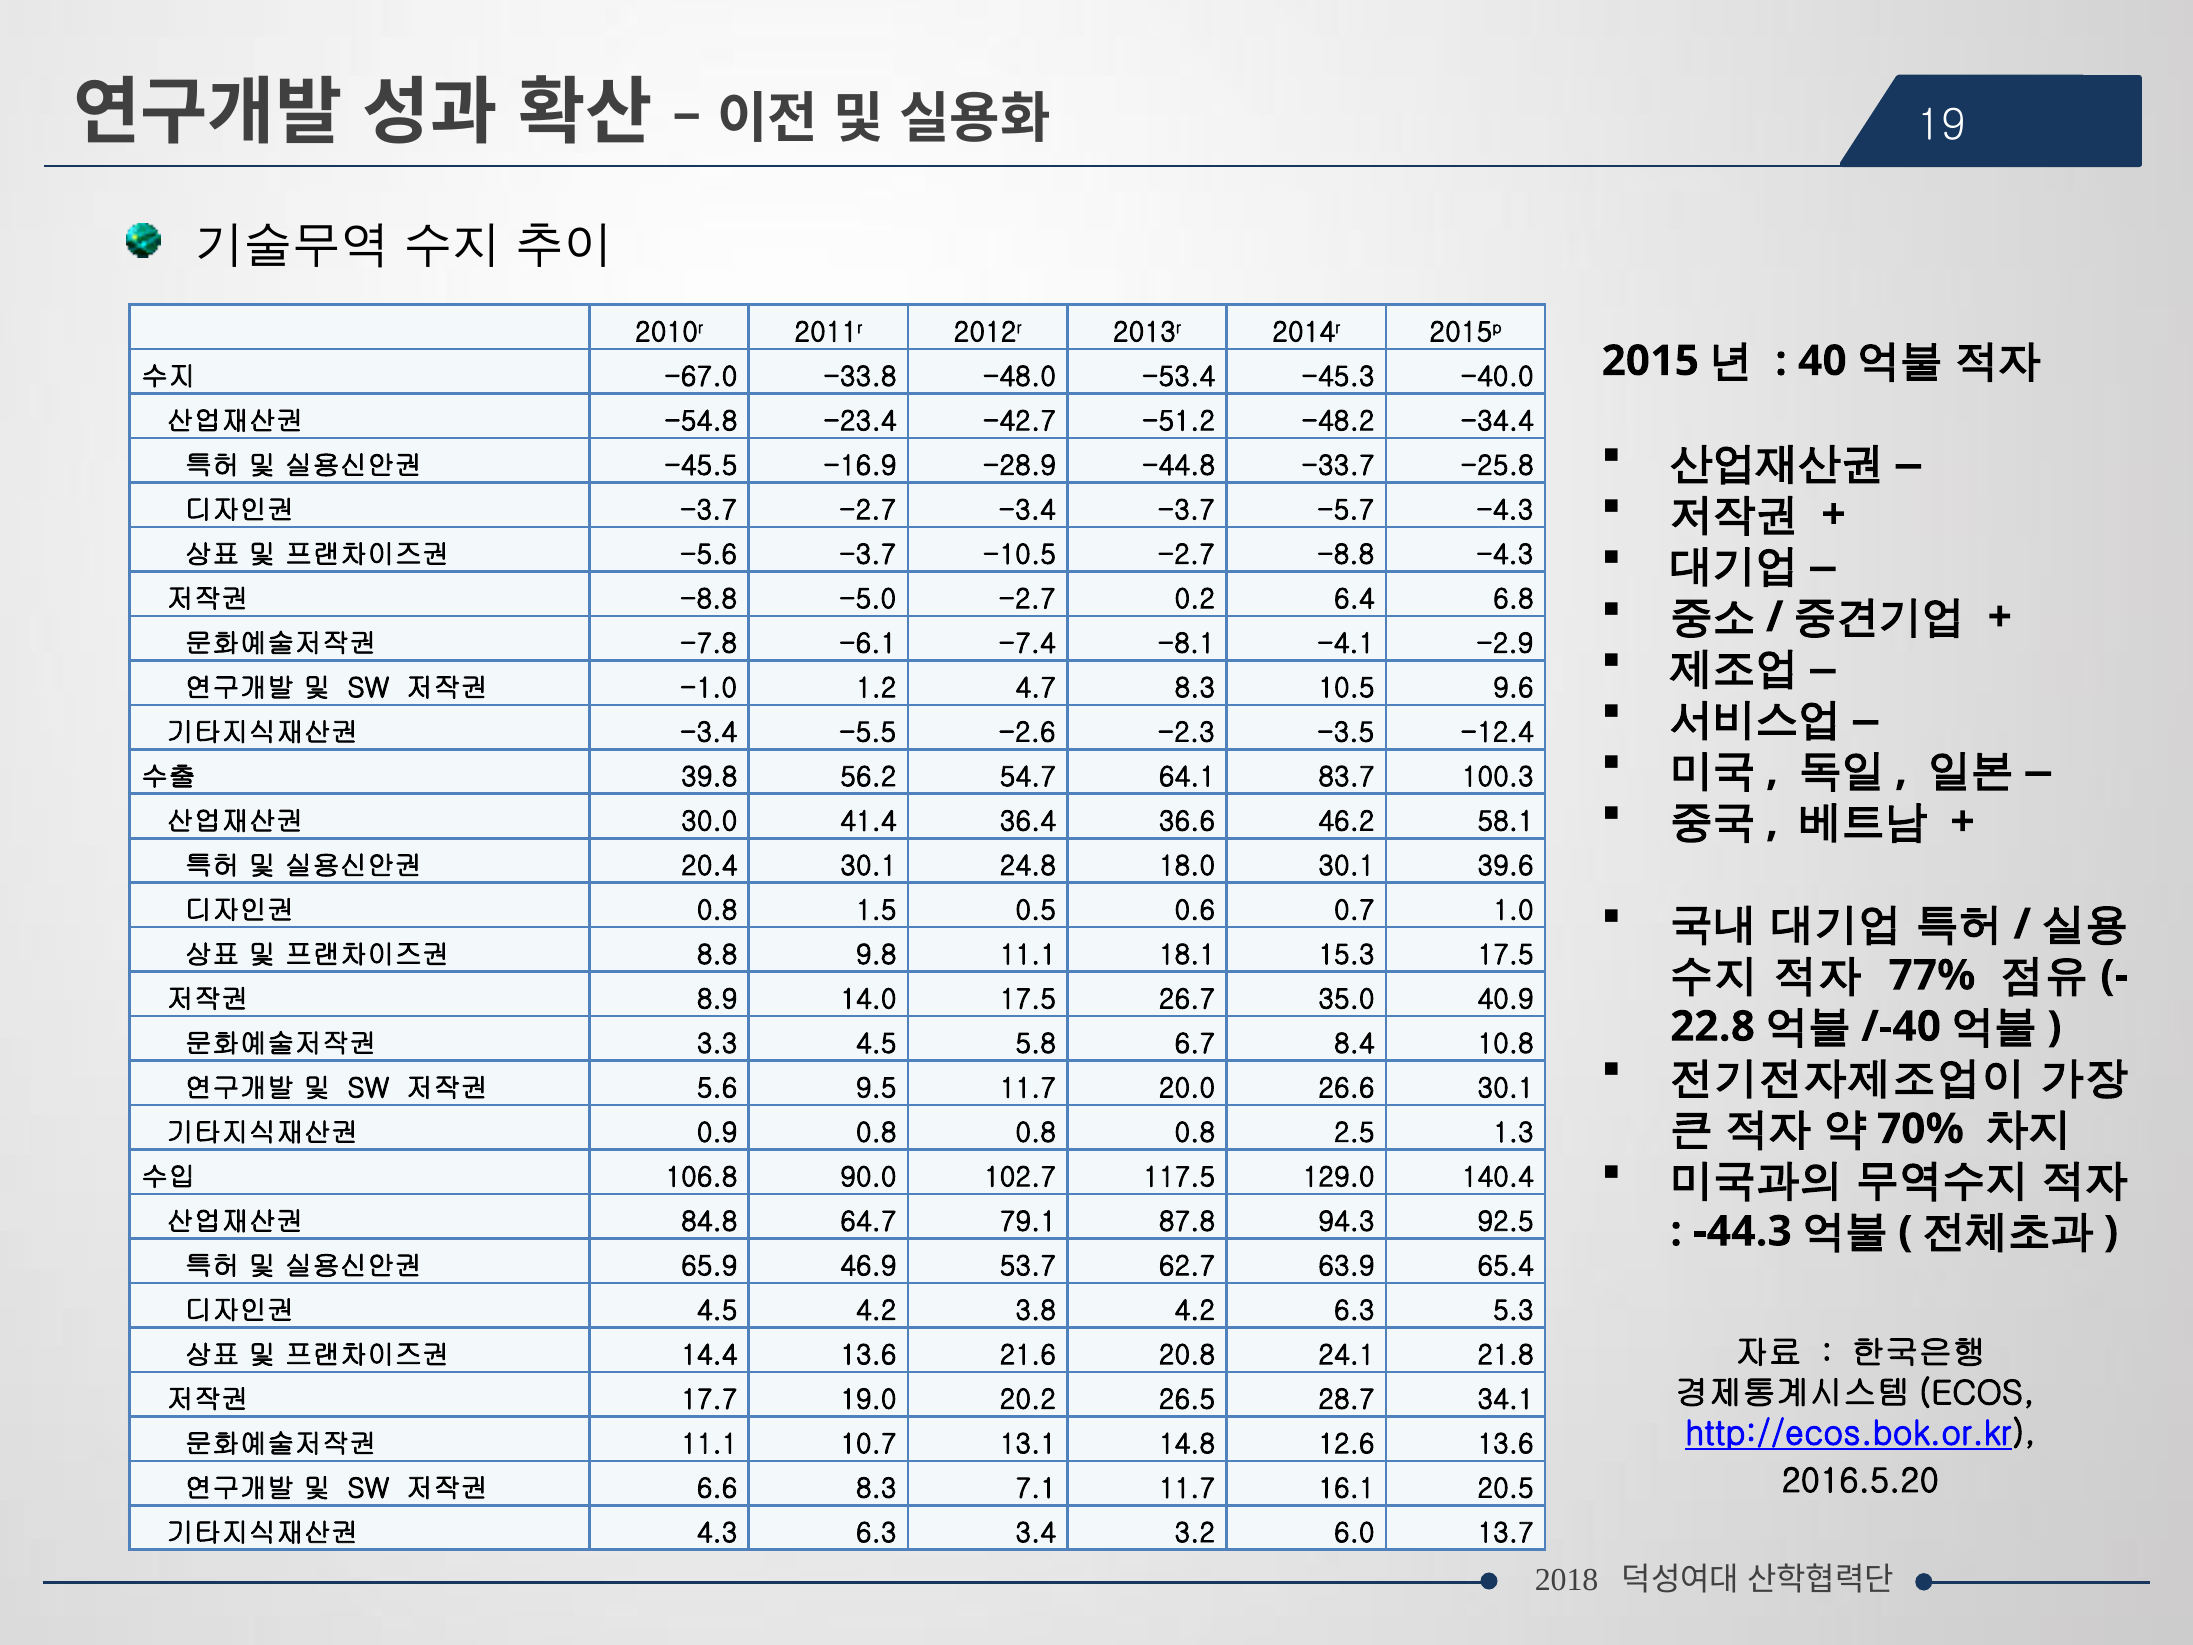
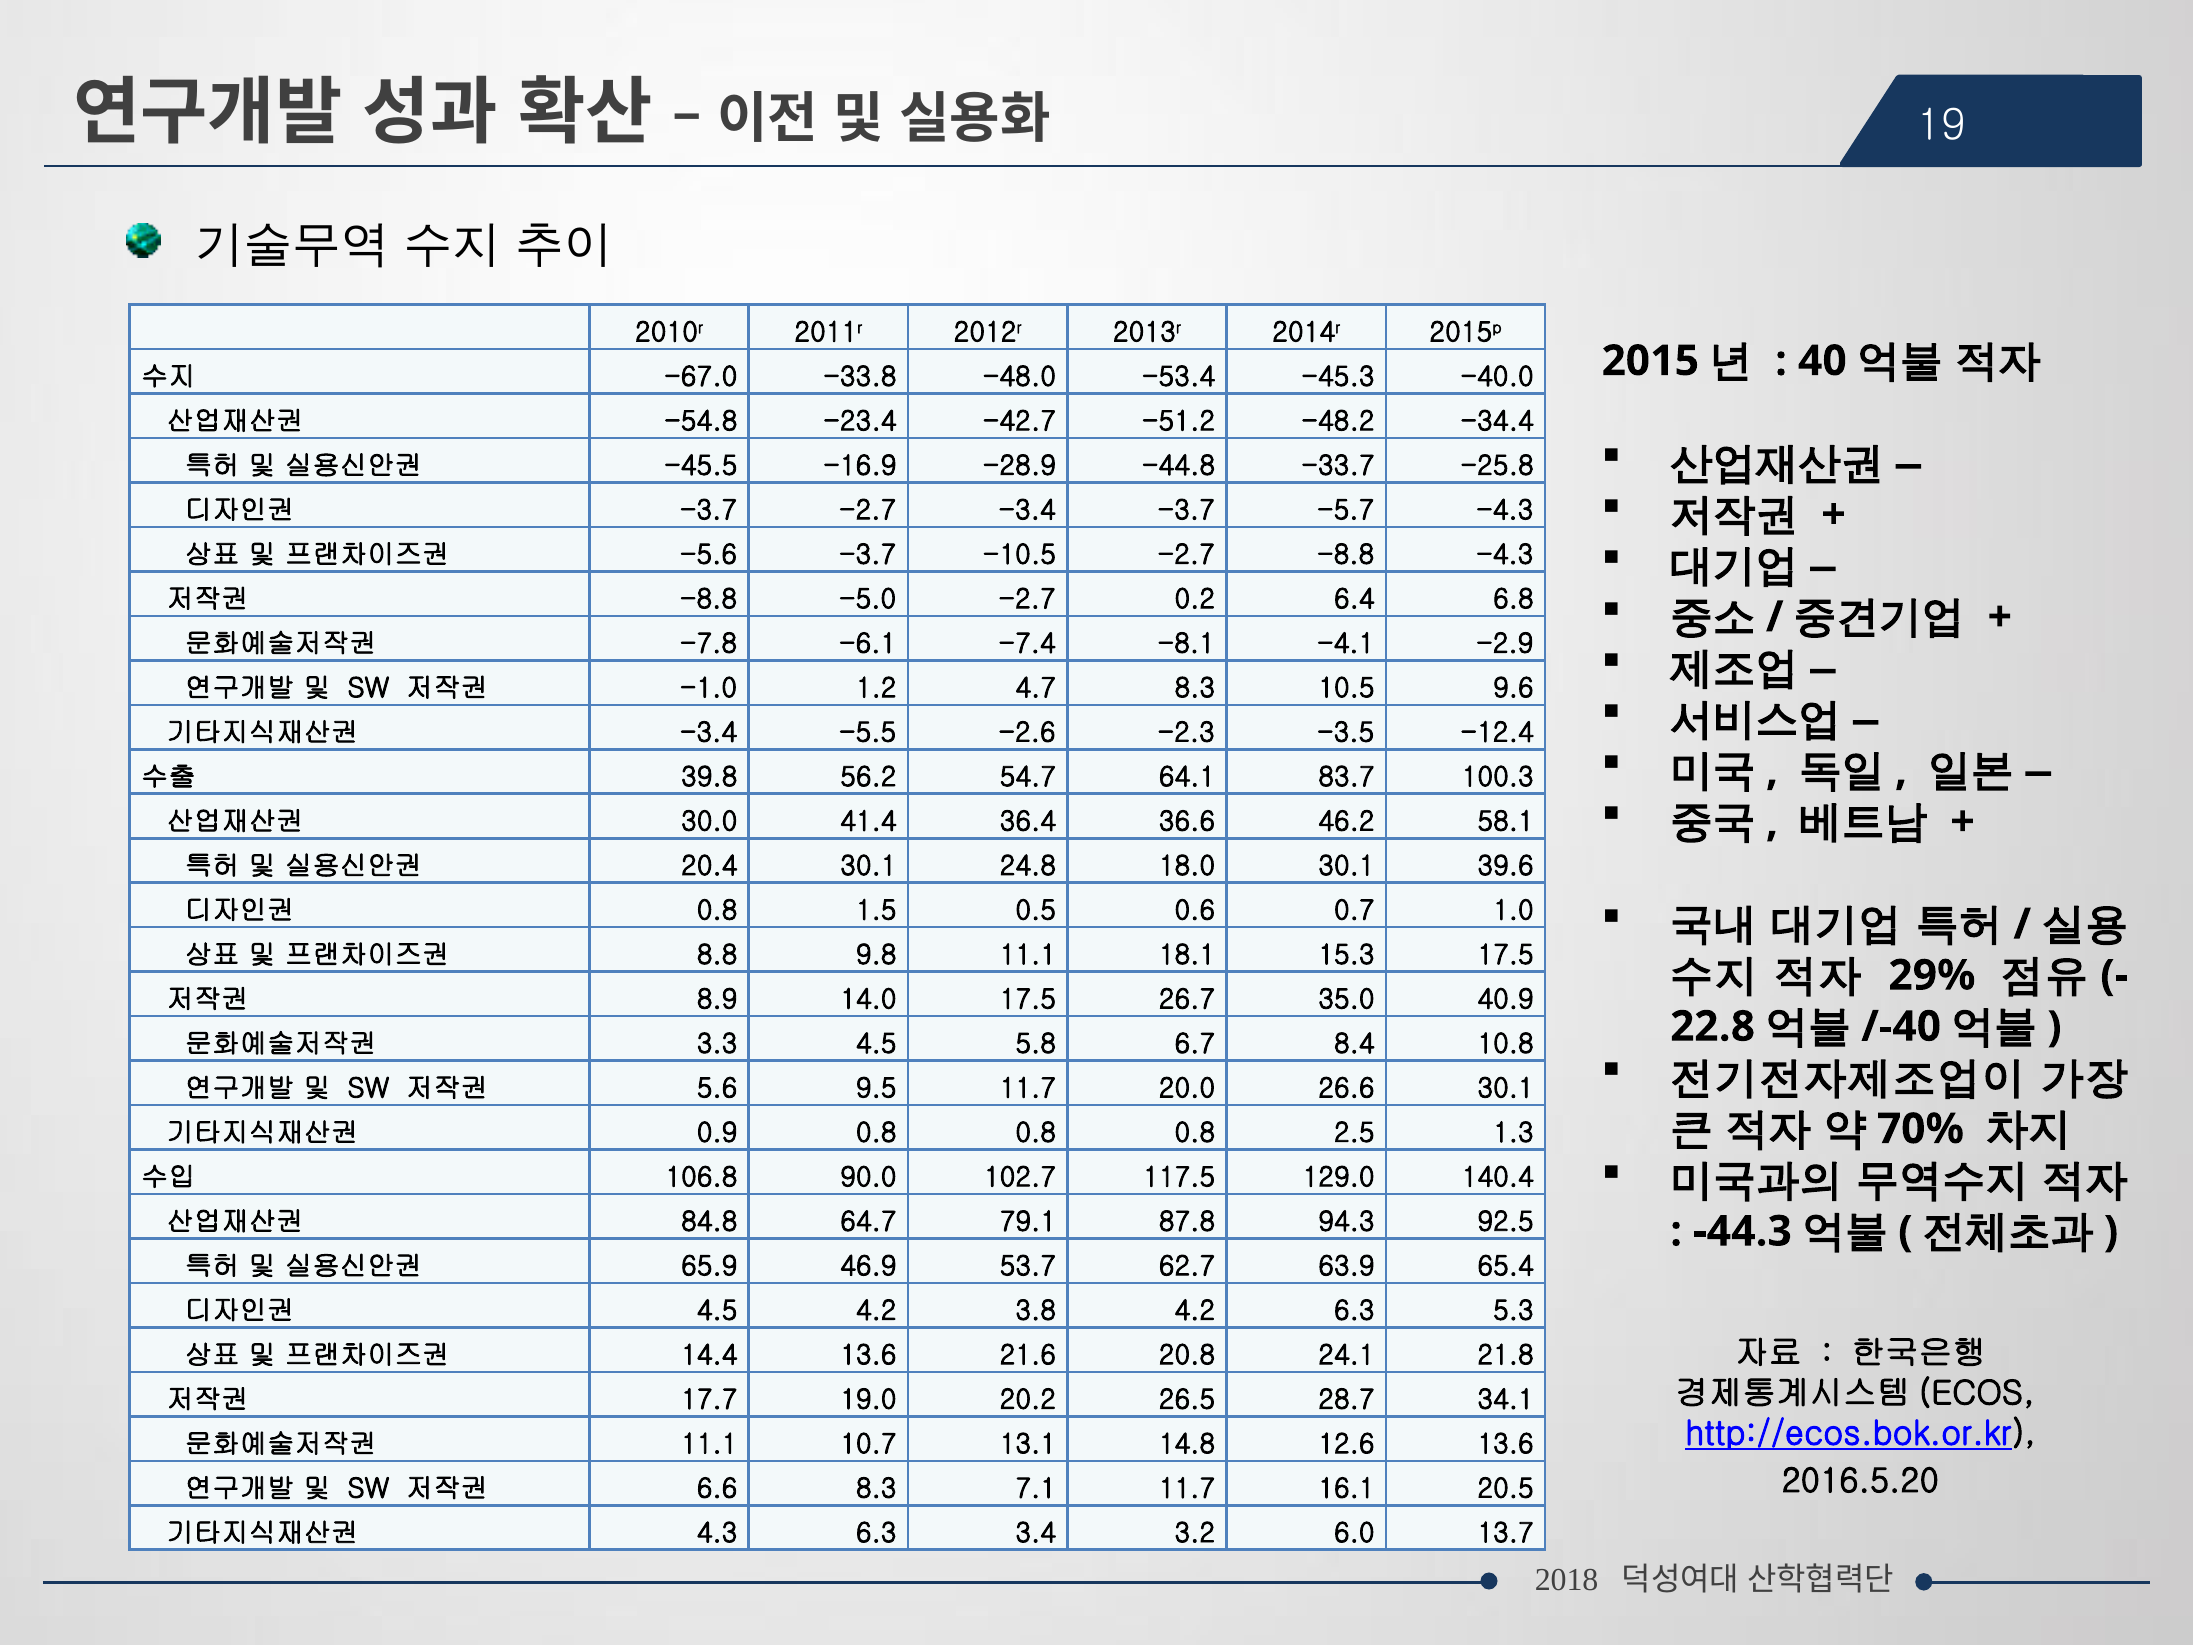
77%: 77% -> 29%
